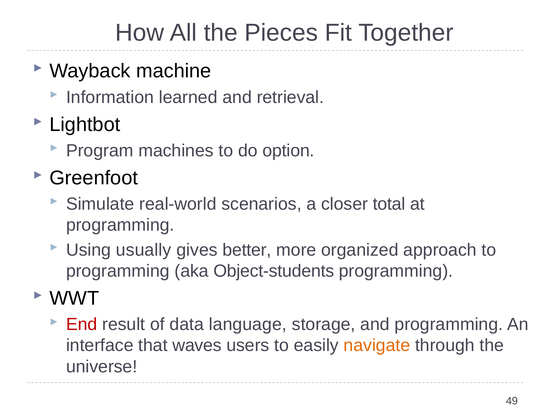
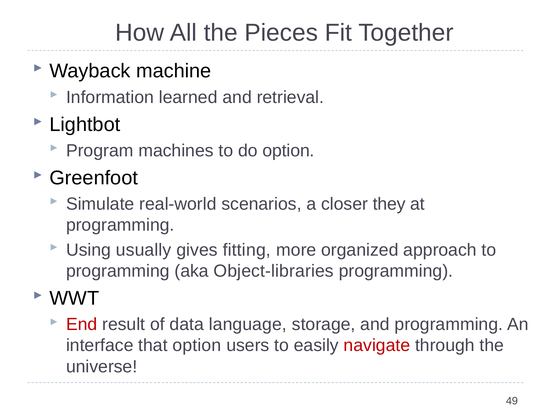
total: total -> they
better: better -> fitting
Object-students: Object-students -> Object-libraries
that waves: waves -> option
navigate colour: orange -> red
